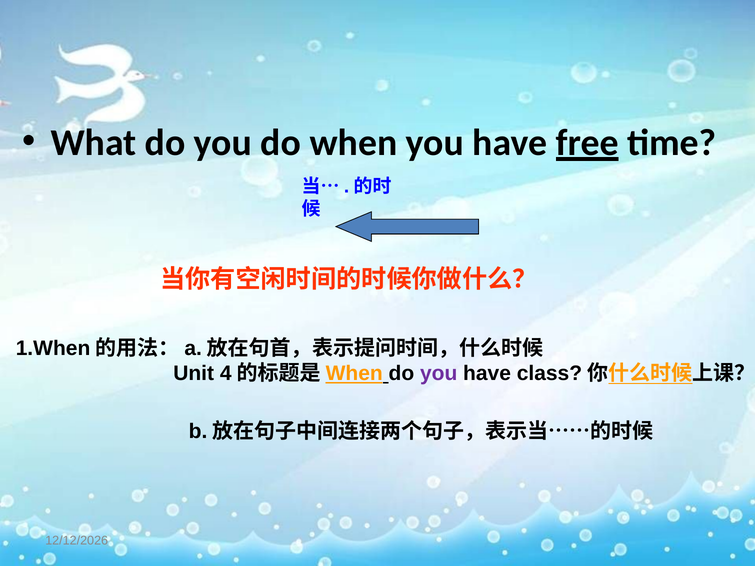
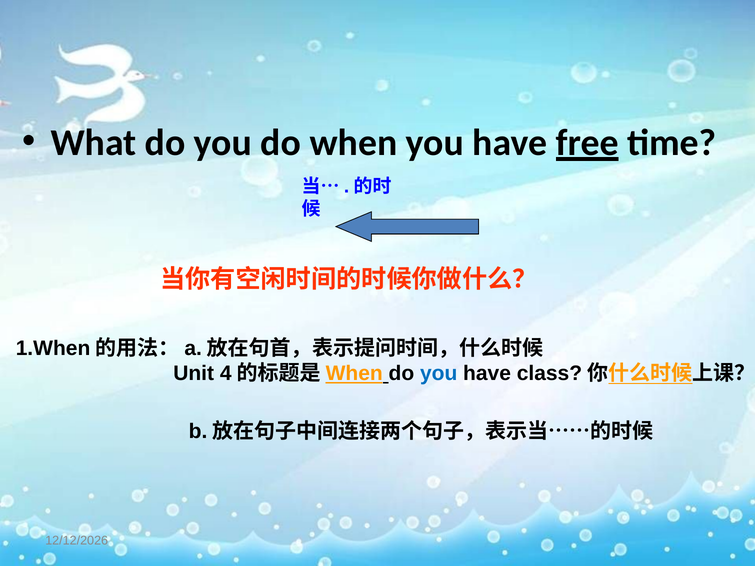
you at (439, 374) colour: purple -> blue
